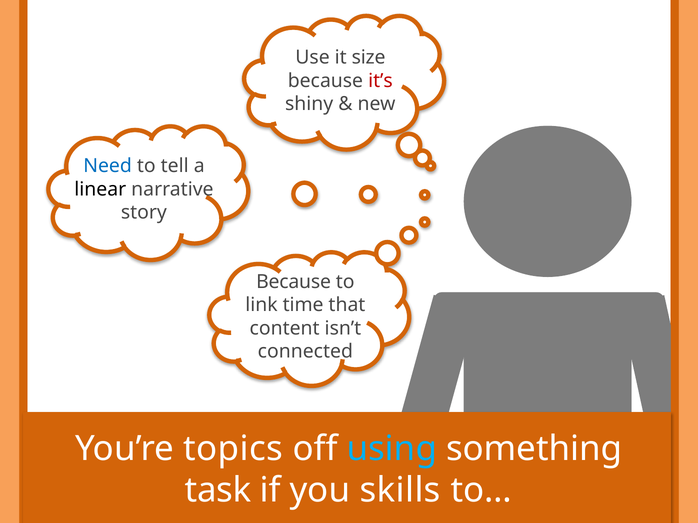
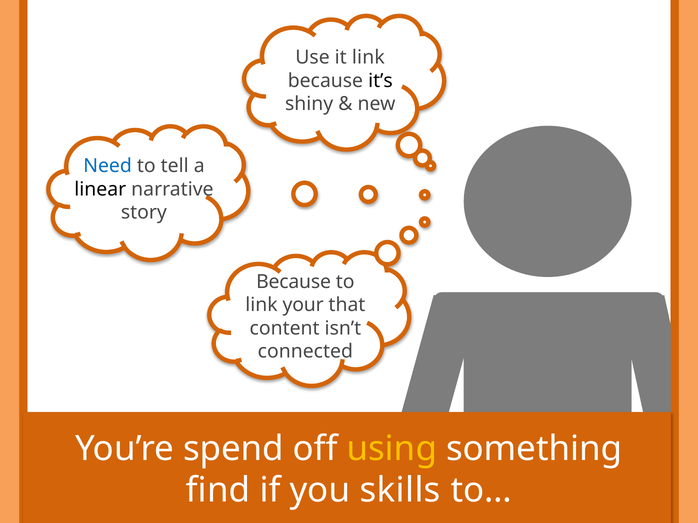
it size: size -> link
it’s colour: red -> black
time: time -> your
topics: topics -> spend
using colour: light blue -> yellow
task: task -> find
